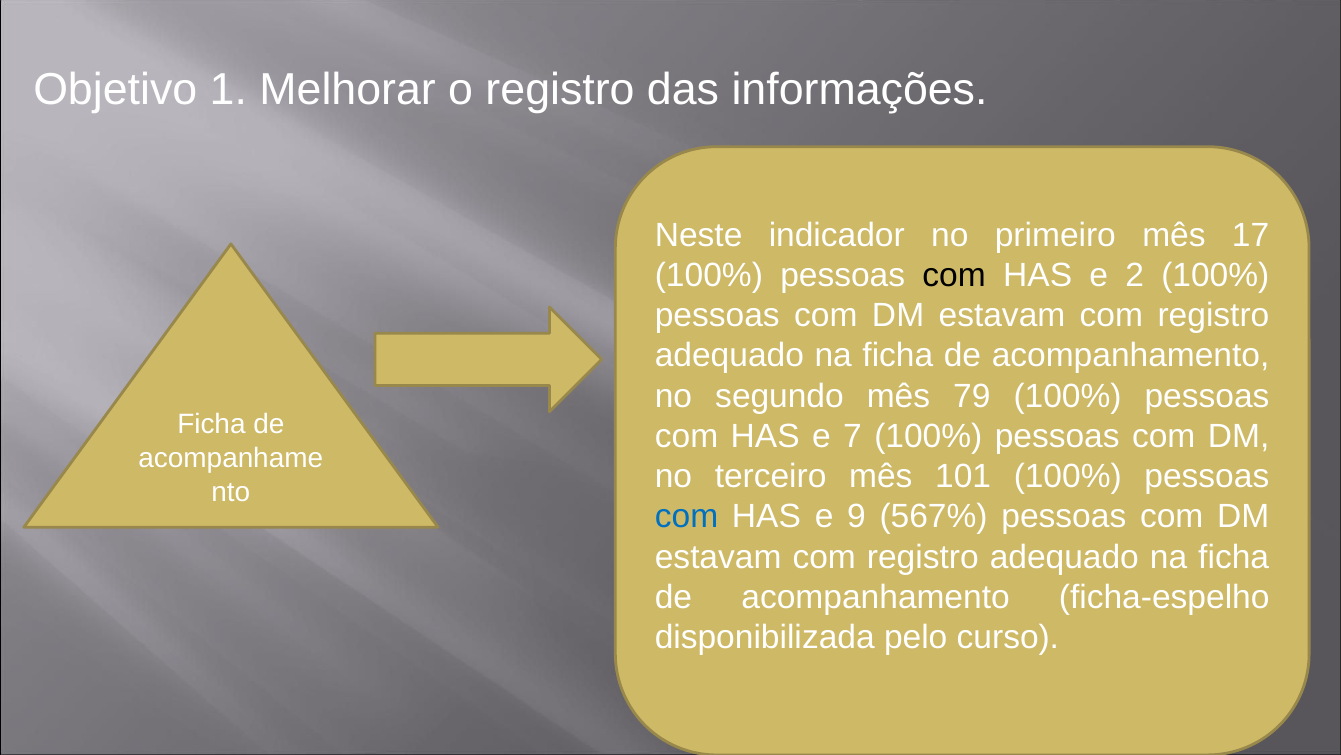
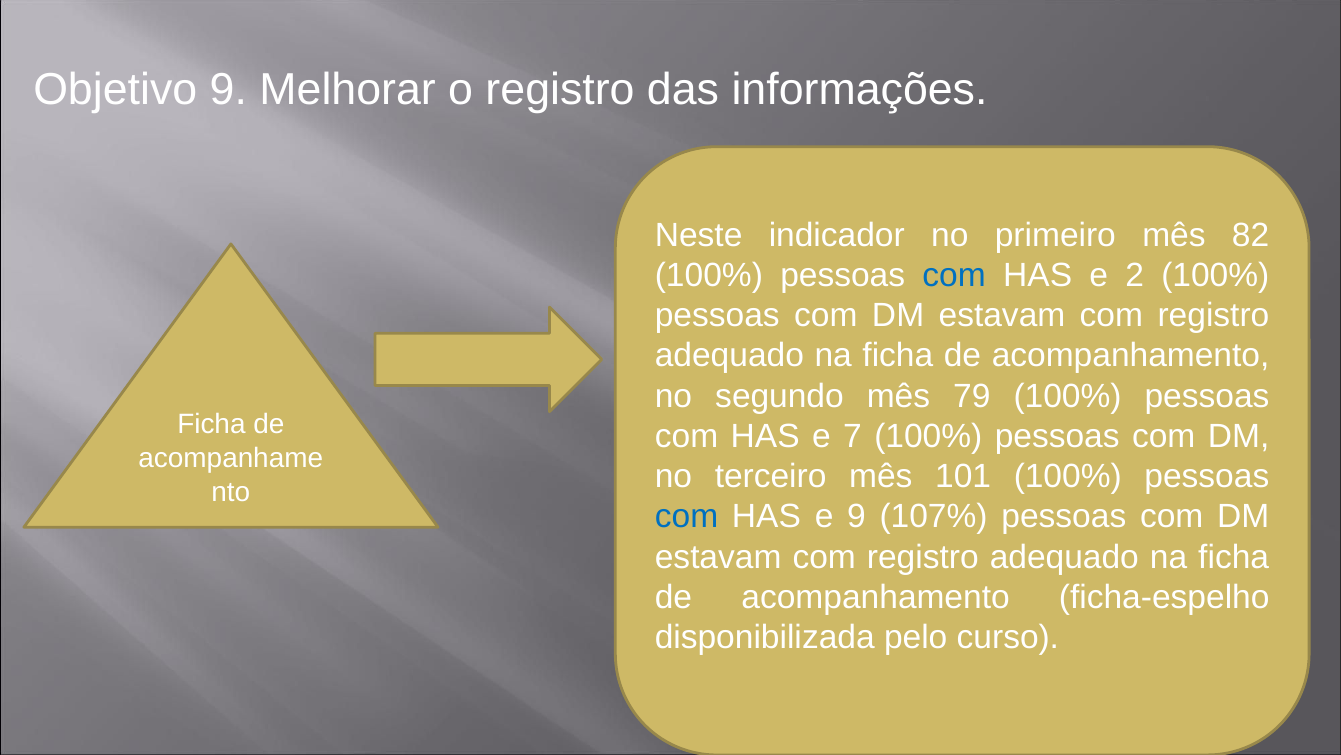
Objetivo 1: 1 -> 9
17: 17 -> 82
com at (954, 275) colour: black -> blue
567%: 567% -> 107%
